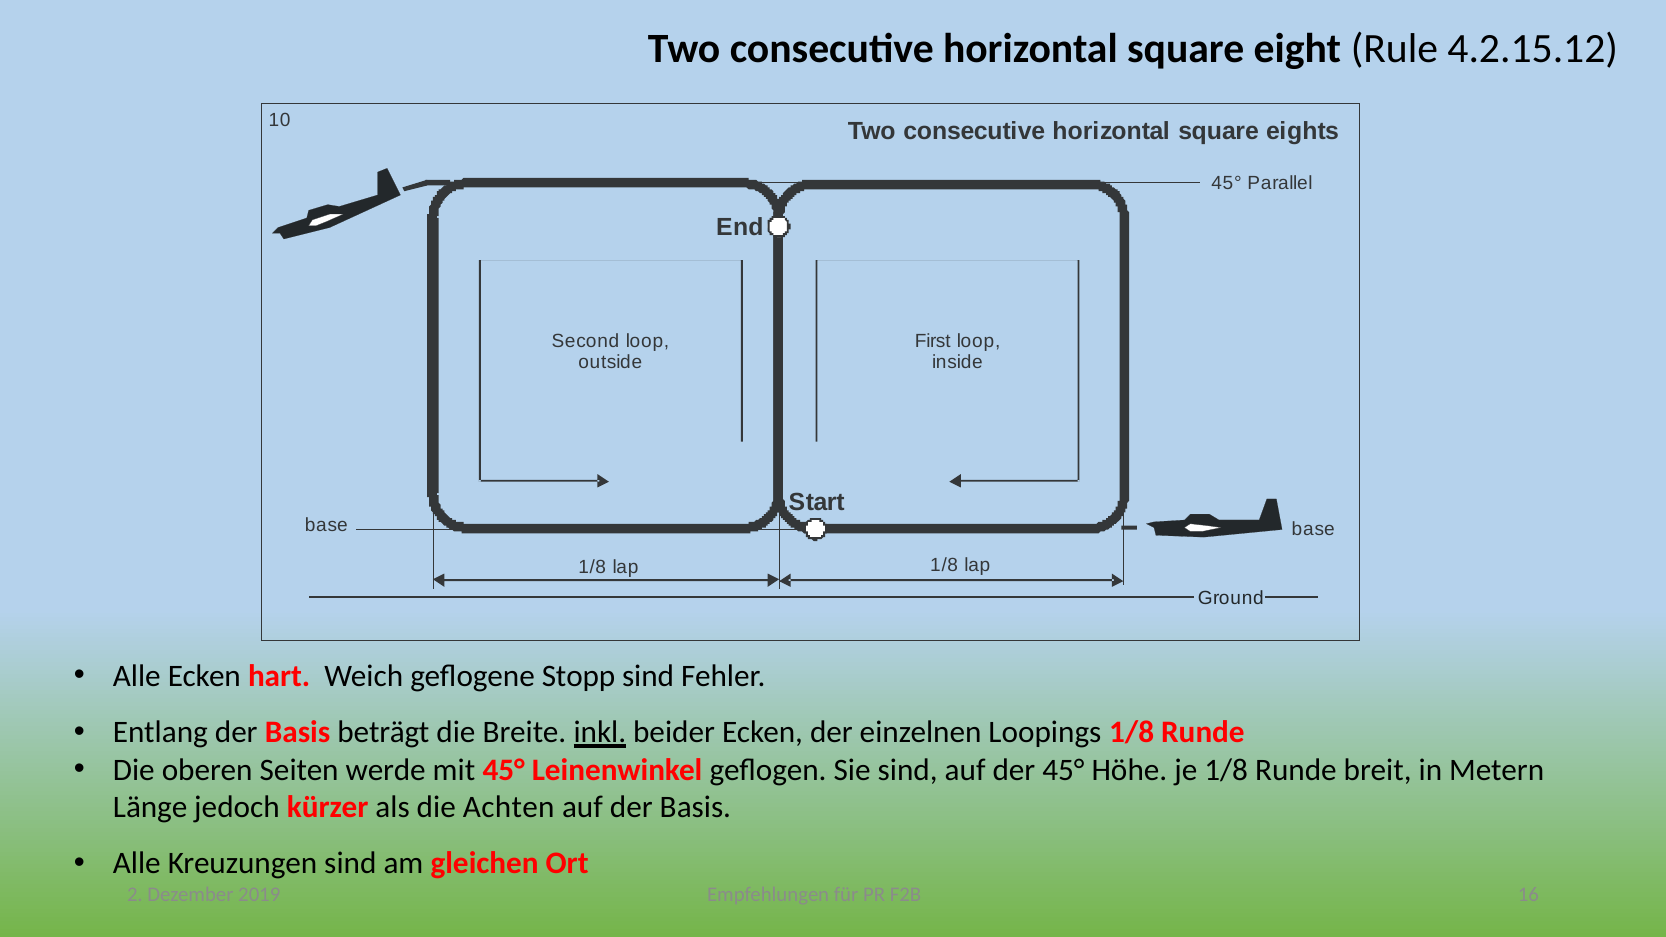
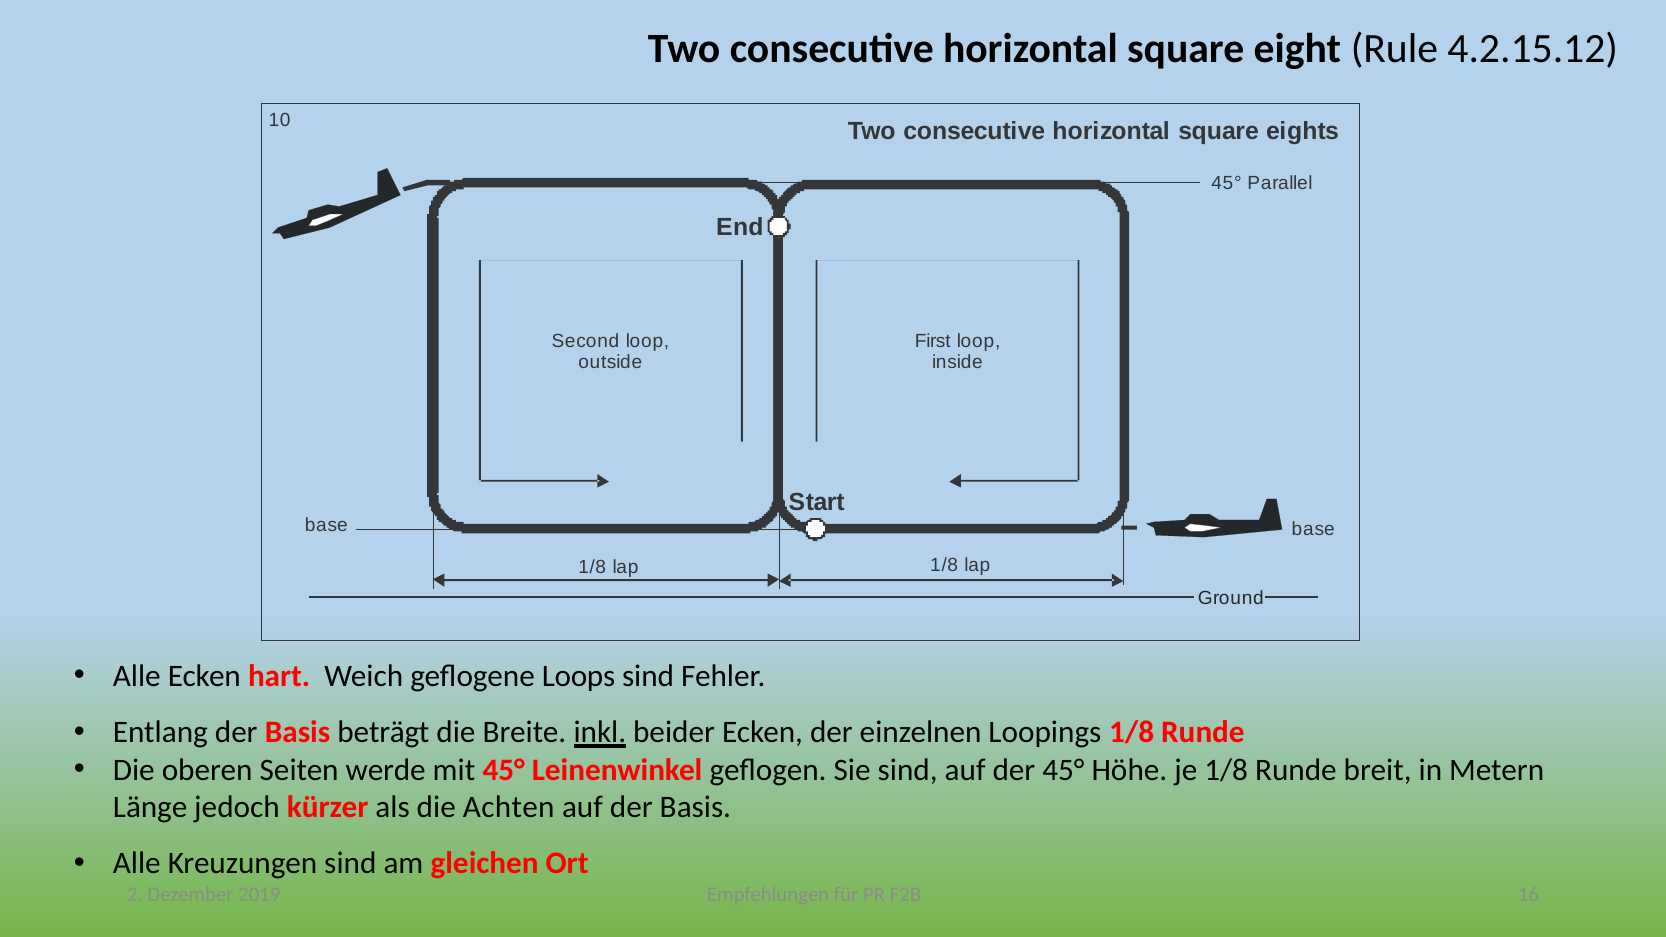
Stopp: Stopp -> Loops
